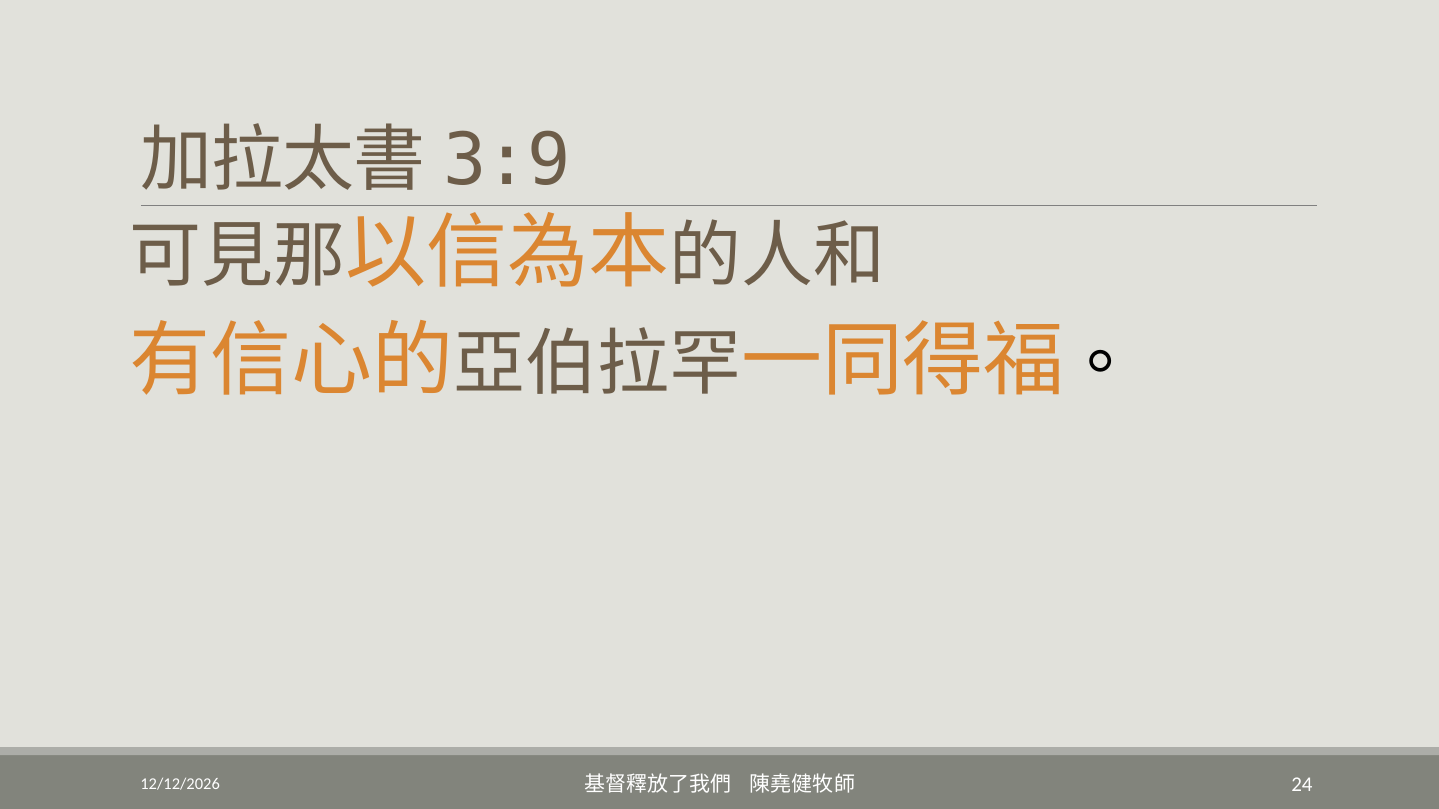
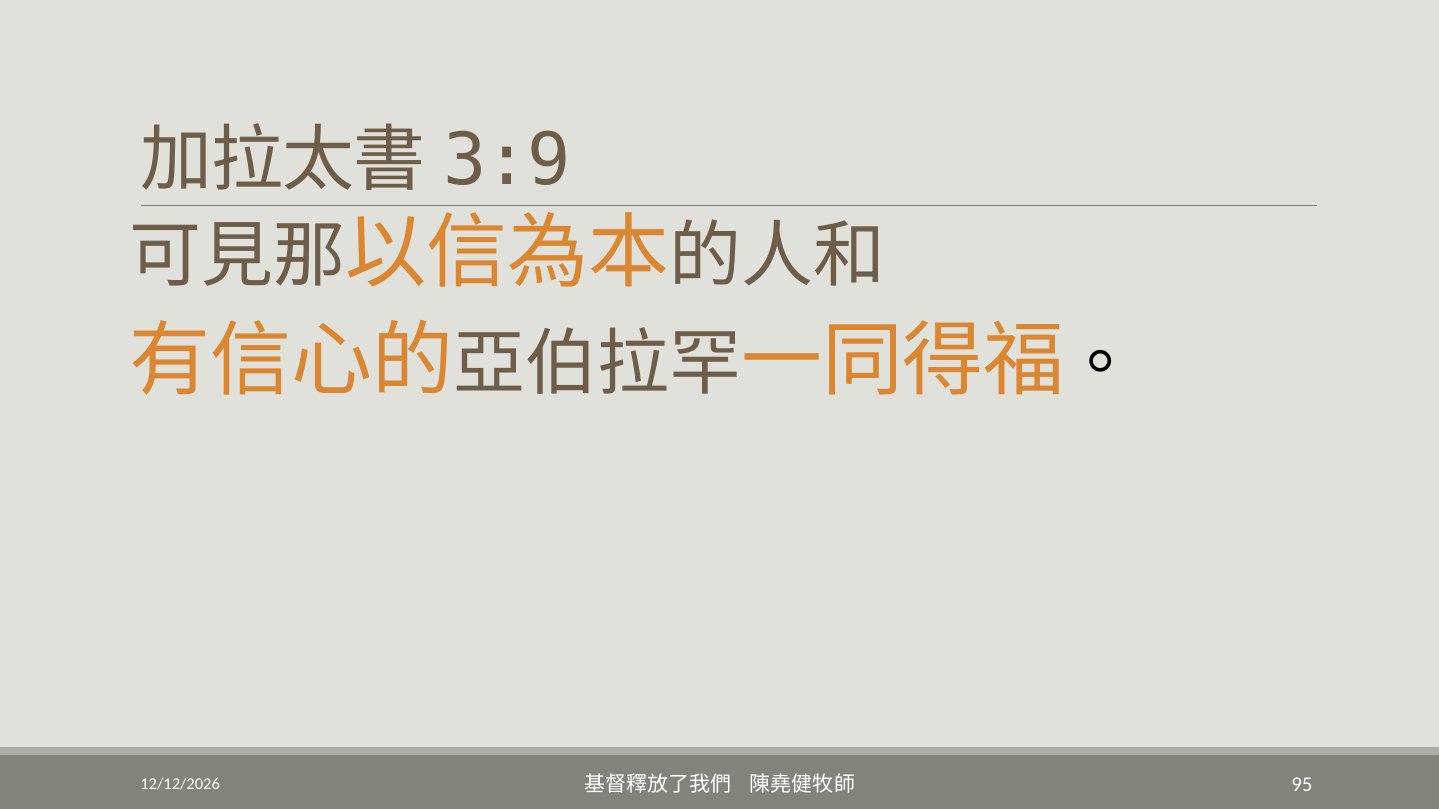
24: 24 -> 95
